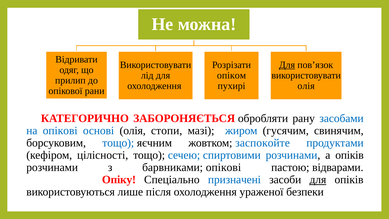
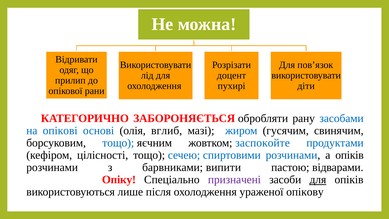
Для at (287, 65) underline: present -> none
опіком: опіком -> доцент
олія at (306, 86): олія -> діти
стопи: стопи -> вглиб
барвниками опікові: опікові -> випити
призначені colour: blue -> purple
безпеки: безпеки -> опікову
